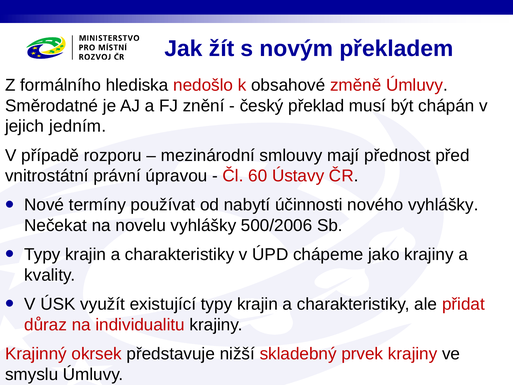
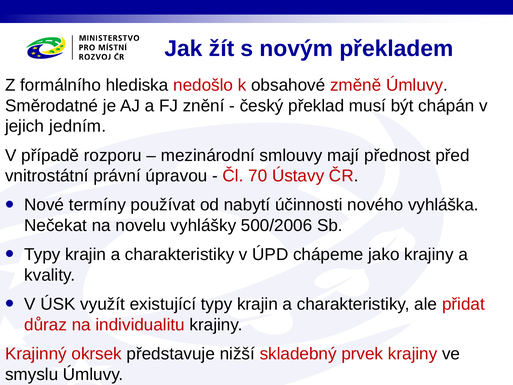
60: 60 -> 70
nového vyhlášky: vyhlášky -> vyhláška
